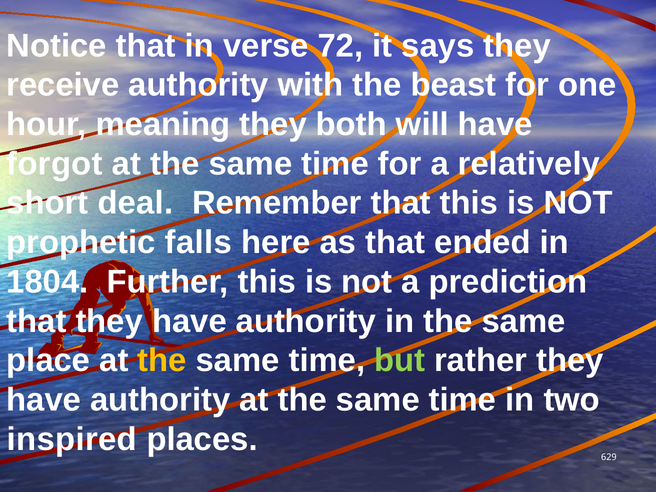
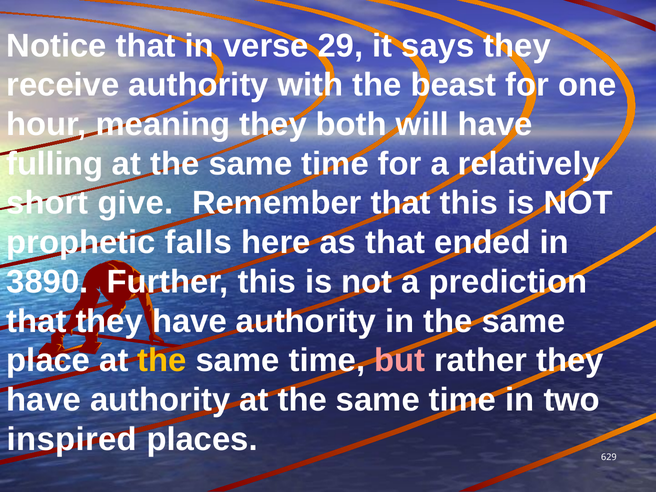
72: 72 -> 29
forgot: forgot -> fulling
deal: deal -> give
1804: 1804 -> 3890
but colour: light green -> pink
